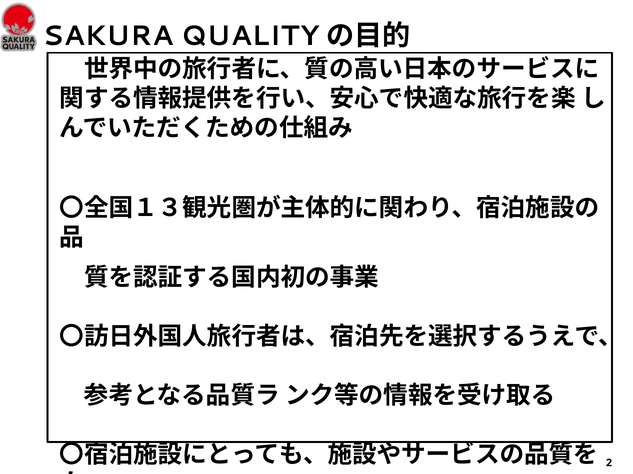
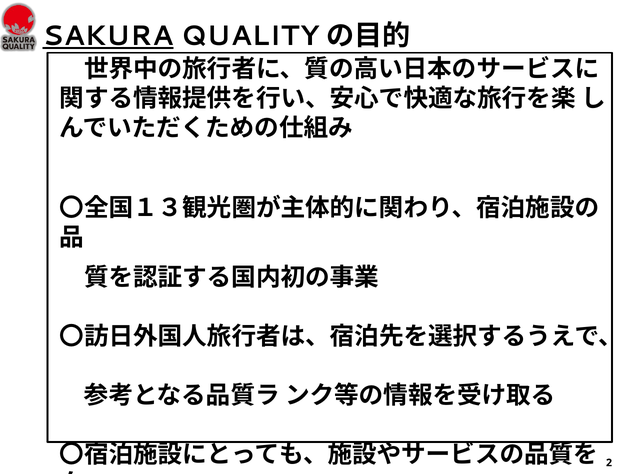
SAKURA underline: none -> present
